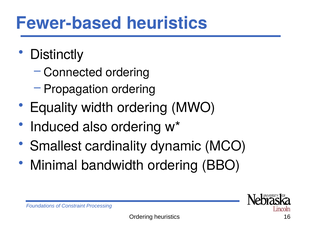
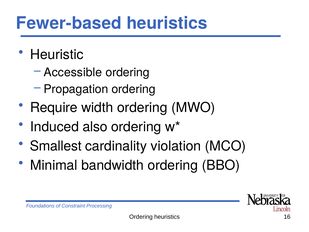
Distinctly: Distinctly -> Heuristic
Connected: Connected -> Accessible
Equality: Equality -> Require
dynamic: dynamic -> violation
